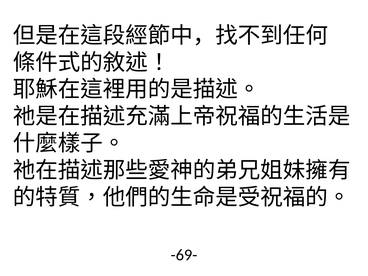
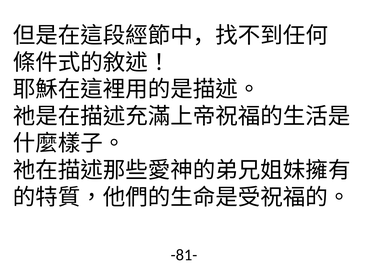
-69-: -69- -> -81-
